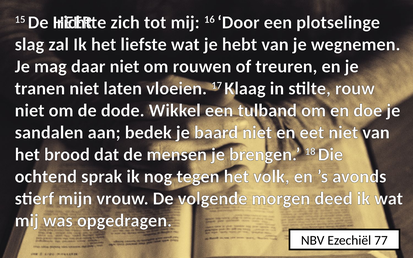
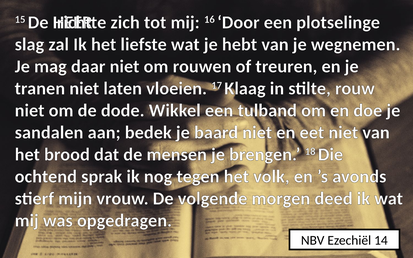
77: 77 -> 14
